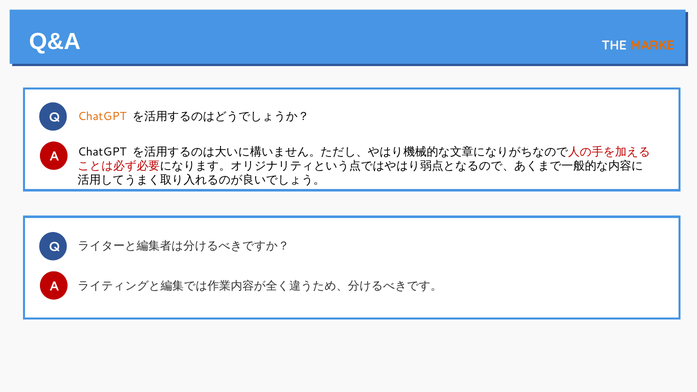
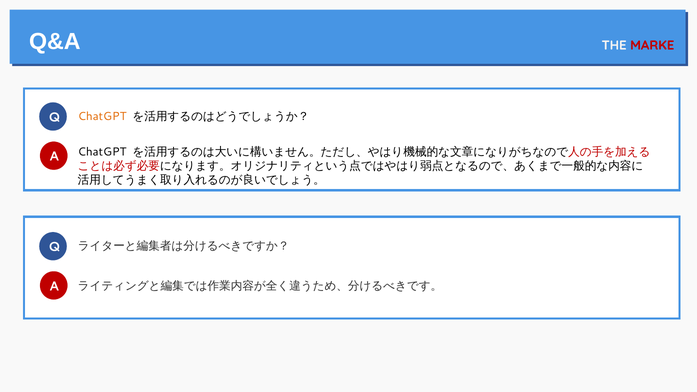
MARKE colour: orange -> red
